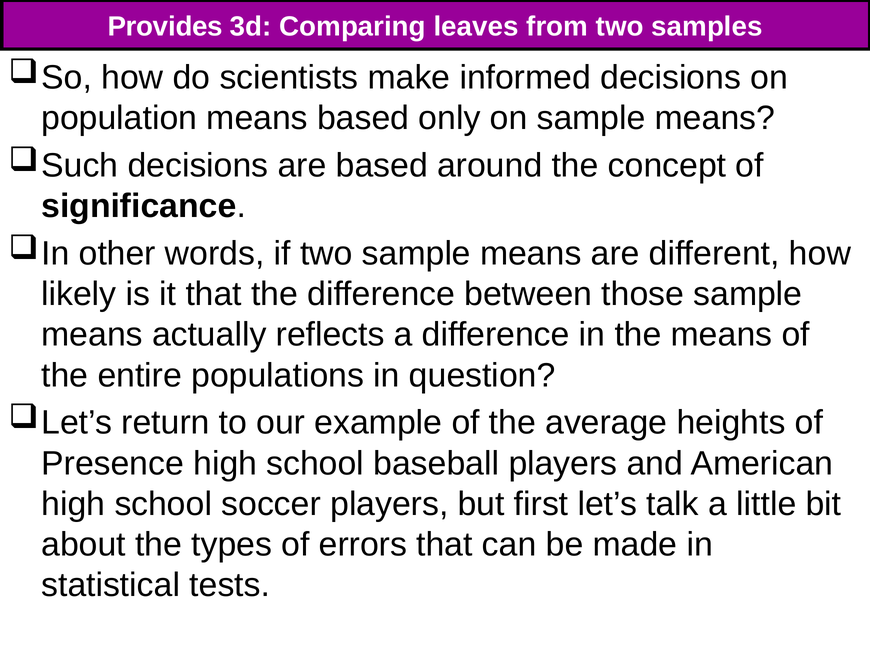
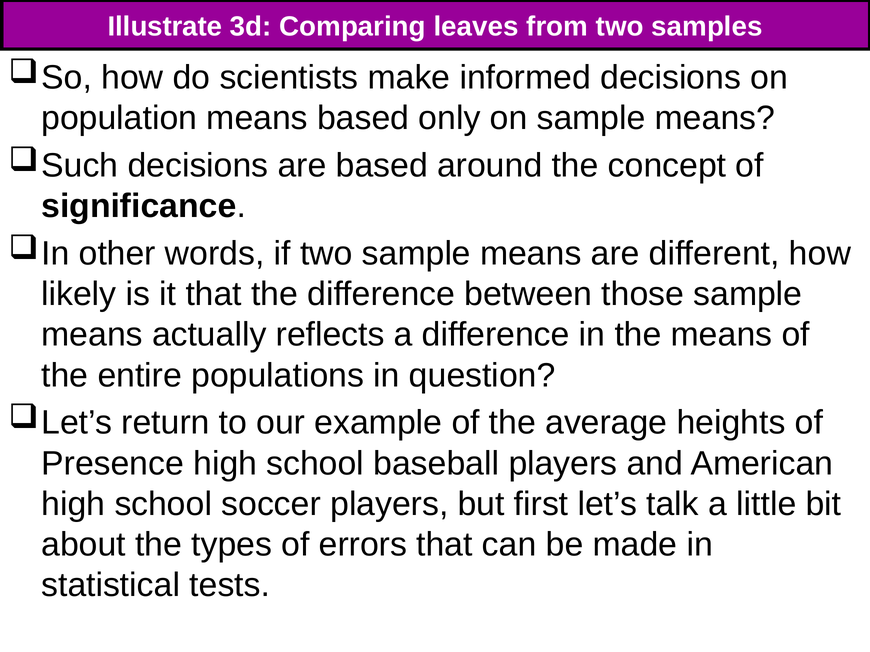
Provides: Provides -> Illustrate
